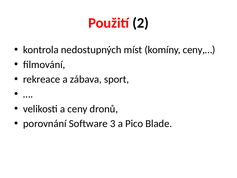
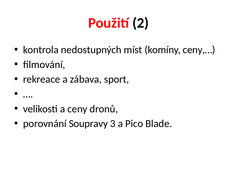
Software: Software -> Soupravy
